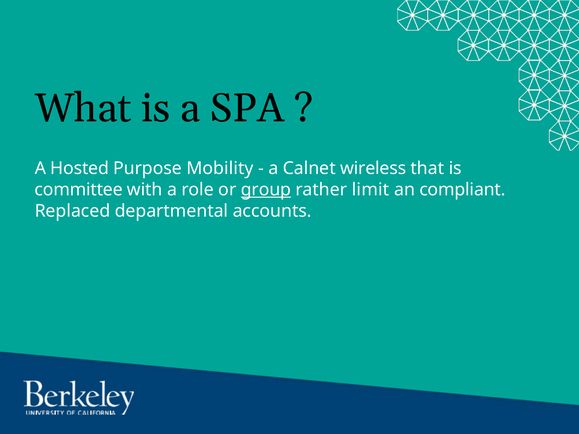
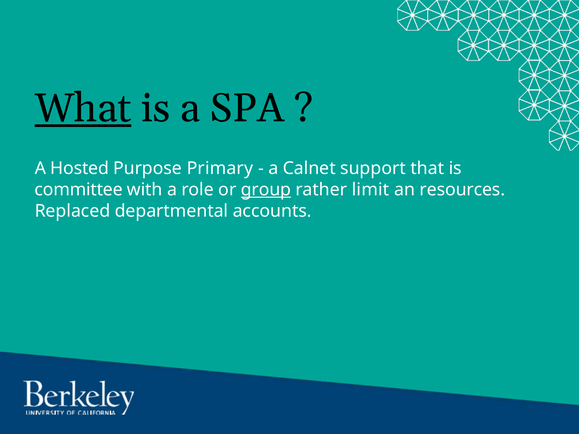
What underline: none -> present
Mobility: Mobility -> Primary
wireless: wireless -> support
compliant: compliant -> resources
